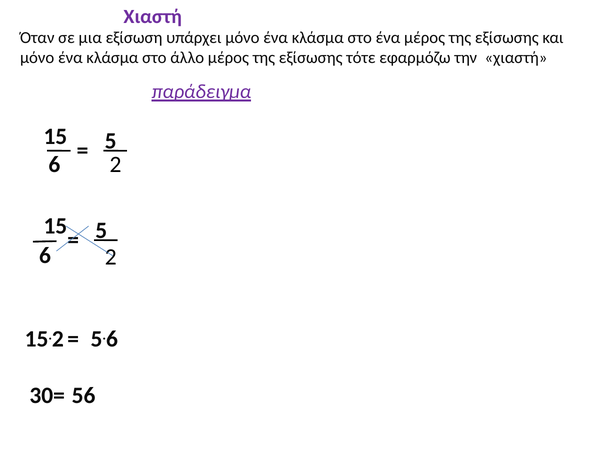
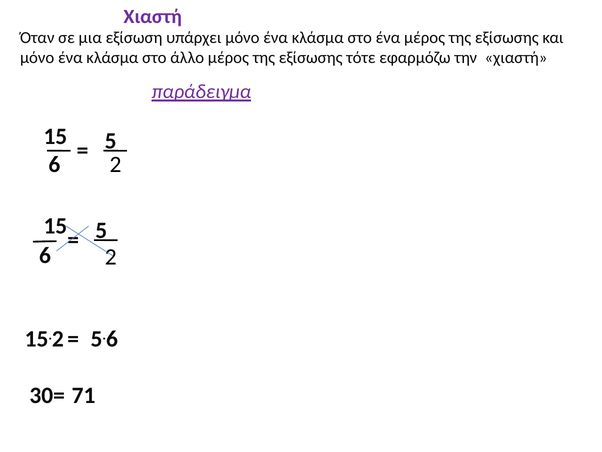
56: 56 -> 71
